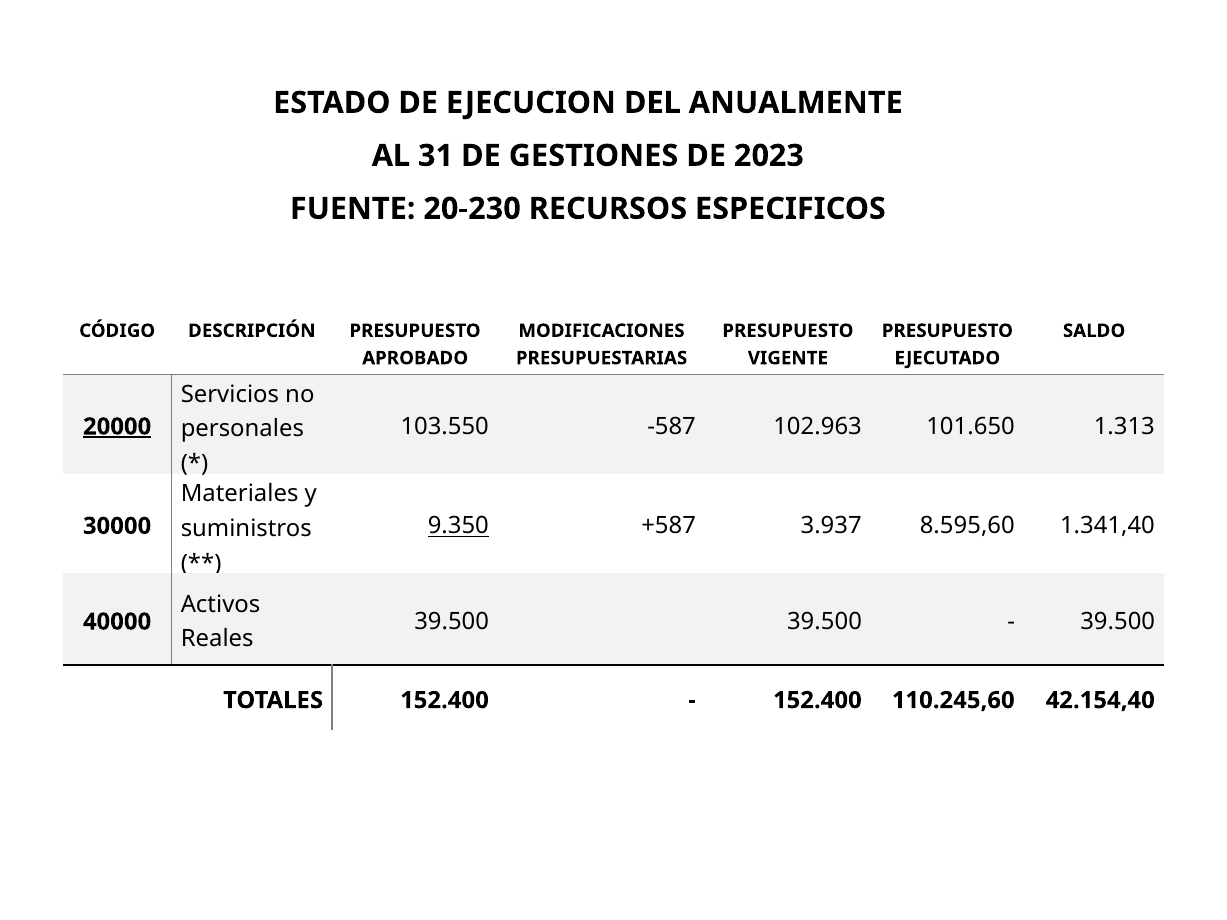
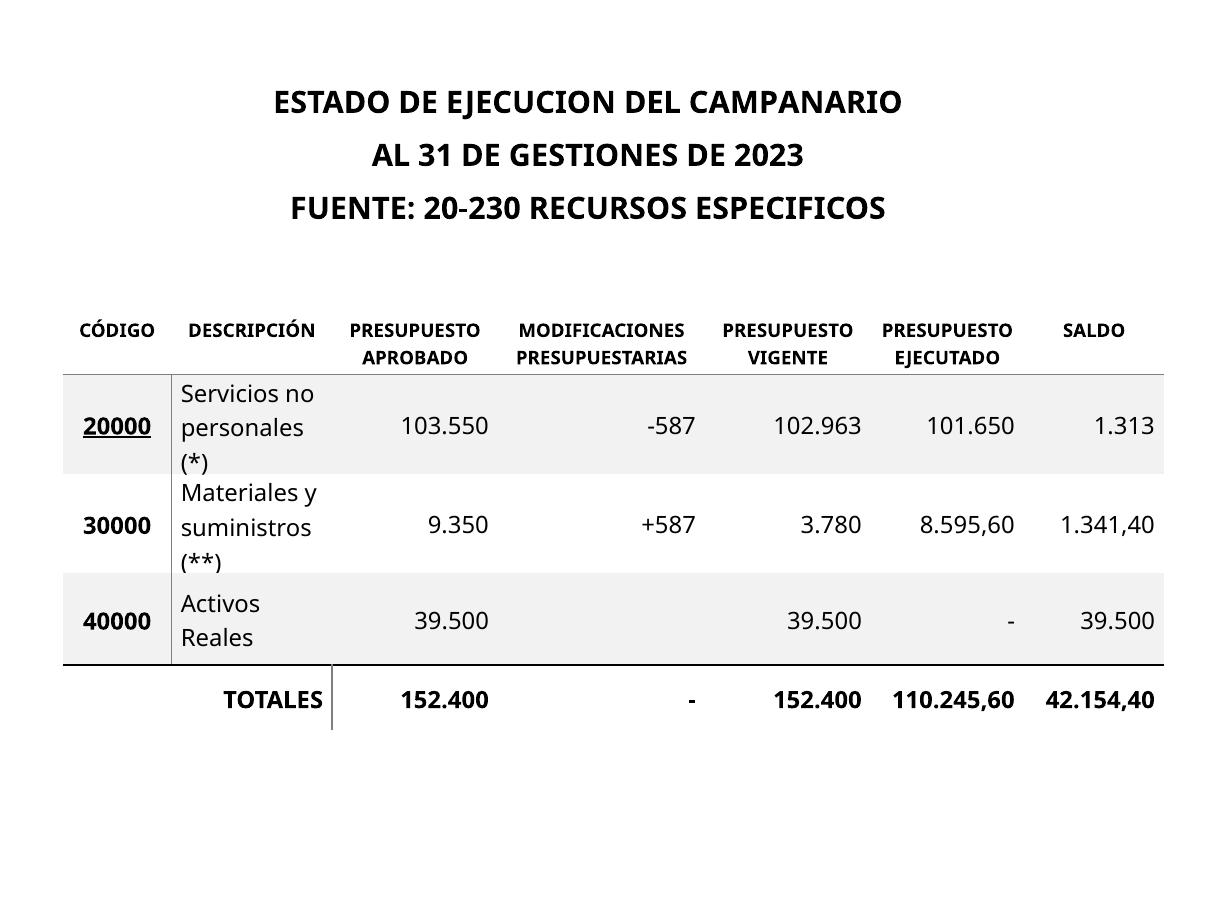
ANUALMENTE: ANUALMENTE -> CAMPANARIO
9.350 underline: present -> none
3.937: 3.937 -> 3.780
